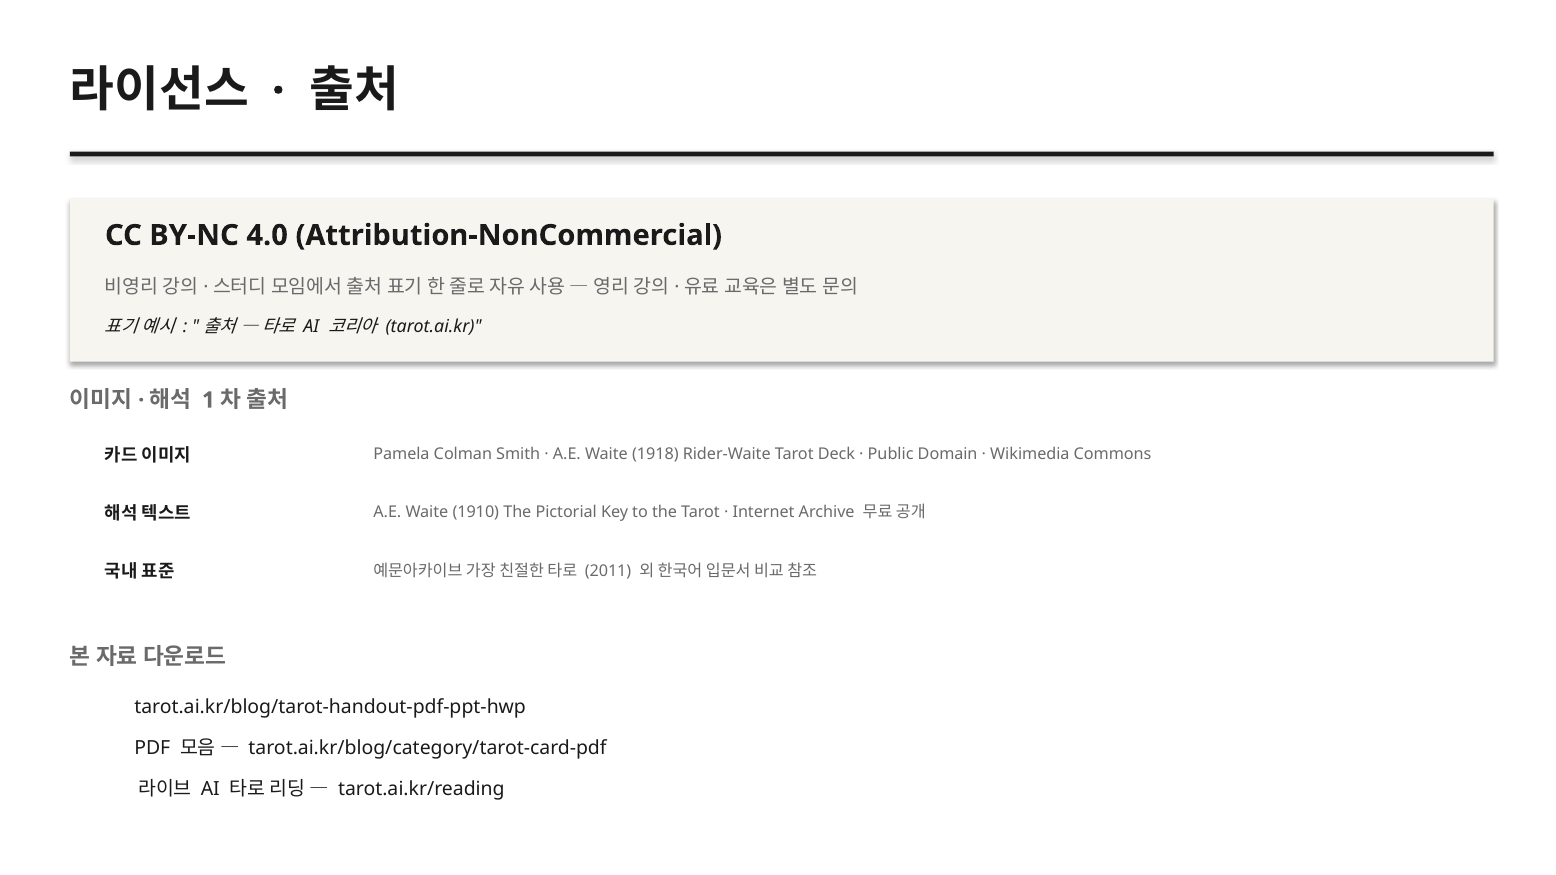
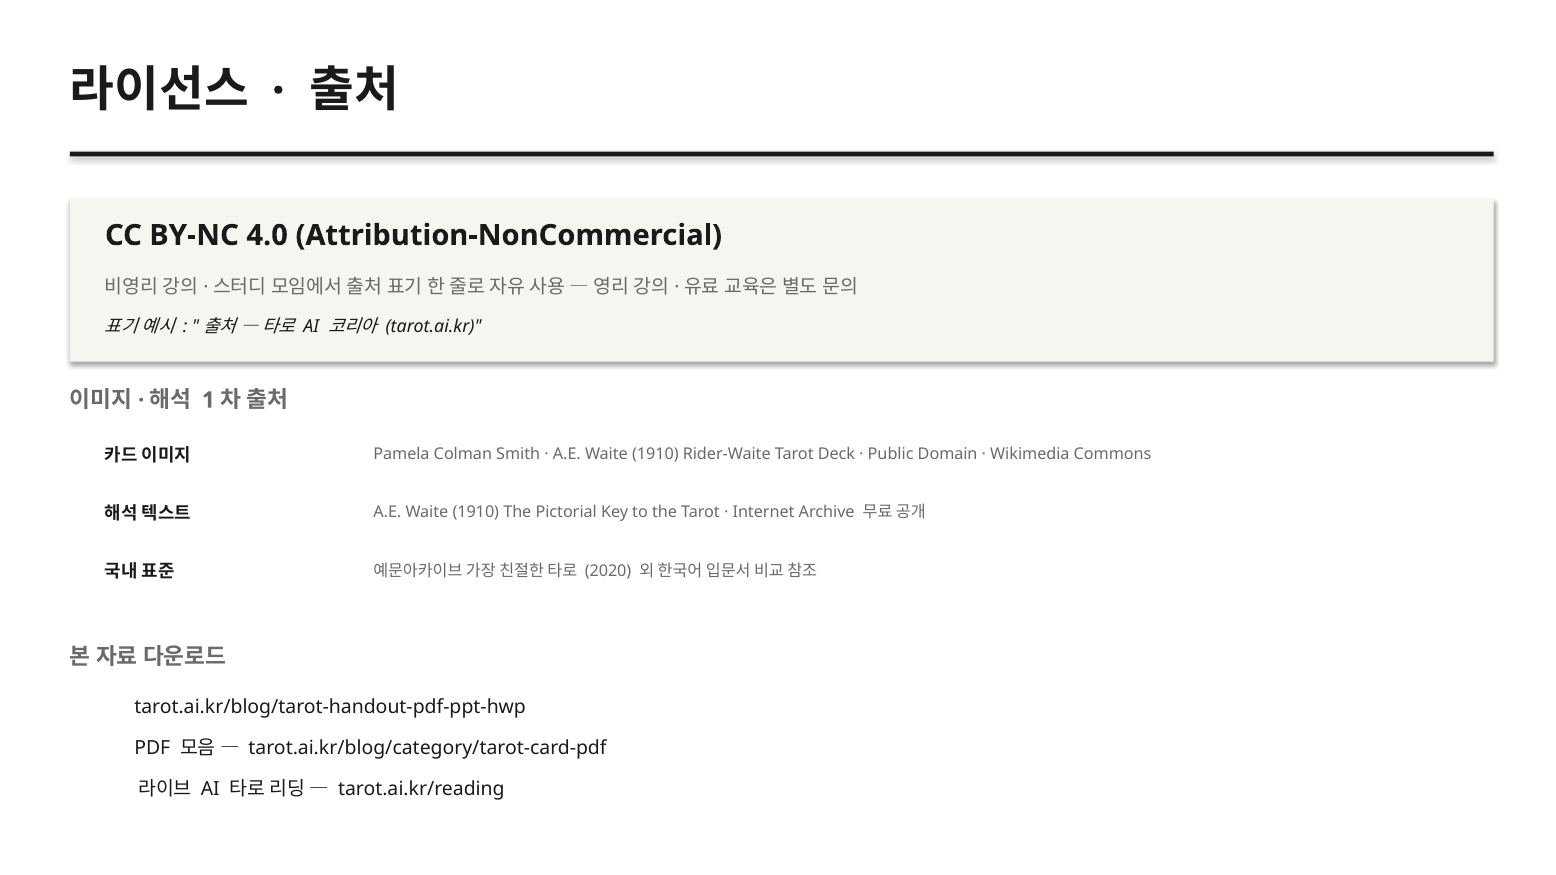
1918 at (655, 454): 1918 -> 1910
2011: 2011 -> 2020
